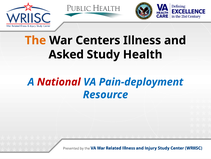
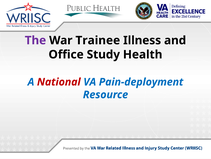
The colour: orange -> purple
Centers: Centers -> Trainee
Asked: Asked -> Office
